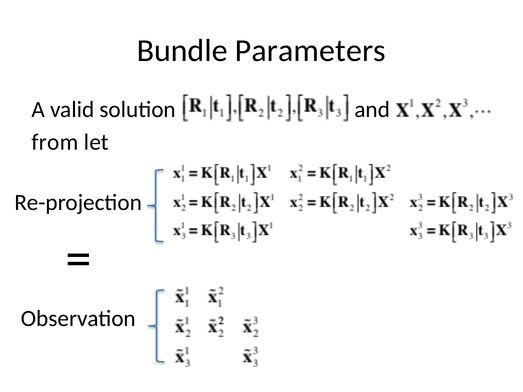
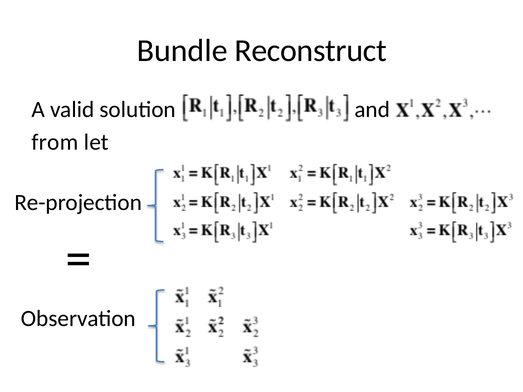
Parameters: Parameters -> Reconstruct
